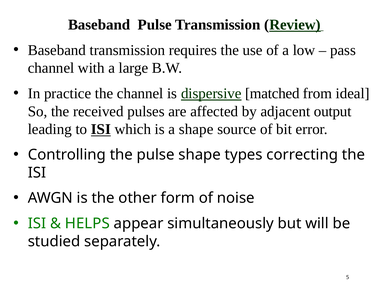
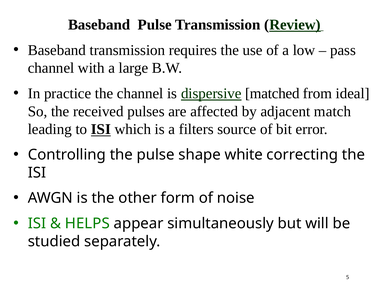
output: output -> match
a shape: shape -> filters
types: types -> white
